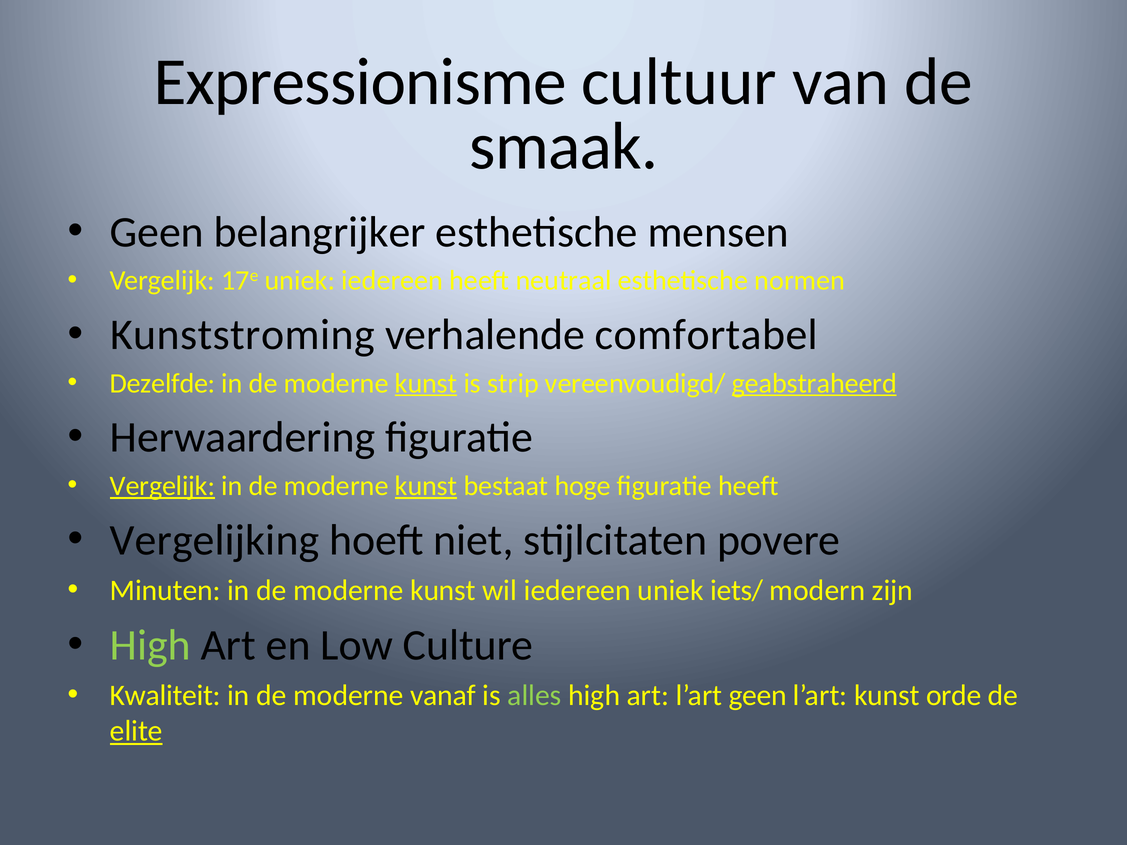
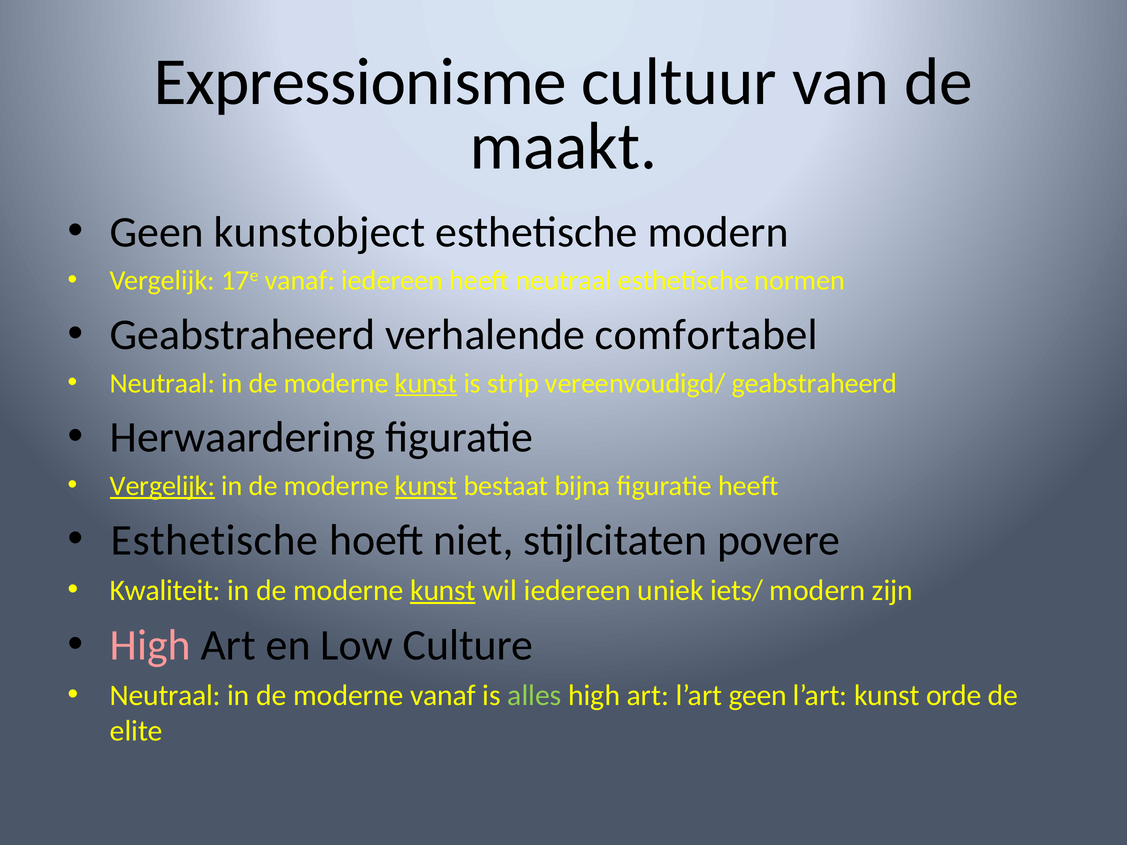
smaak: smaak -> maakt
belangrijker: belangrijker -> kunstobject
esthetische mensen: mensen -> modern
17e uniek: uniek -> vanaf
Kunststroming at (242, 335): Kunststroming -> Geabstraheerd
Dezelfde at (163, 383): Dezelfde -> Neutraal
geabstraheerd at (814, 383) underline: present -> none
hoge: hoge -> bijna
Vergelijking at (215, 540): Vergelijking -> Esthetische
Minuten: Minuten -> Kwaliteit
kunst at (443, 590) underline: none -> present
High at (150, 646) colour: light green -> pink
Kwaliteit at (165, 696): Kwaliteit -> Neutraal
elite underline: present -> none
